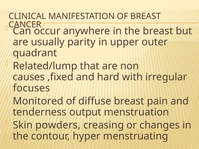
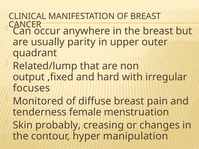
causes: causes -> output
output: output -> female
powders: powders -> probably
menstruating: menstruating -> manipulation
